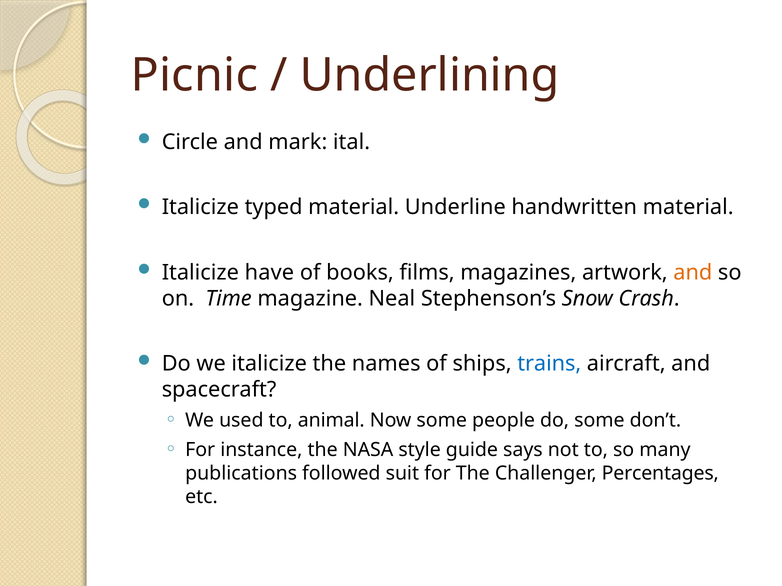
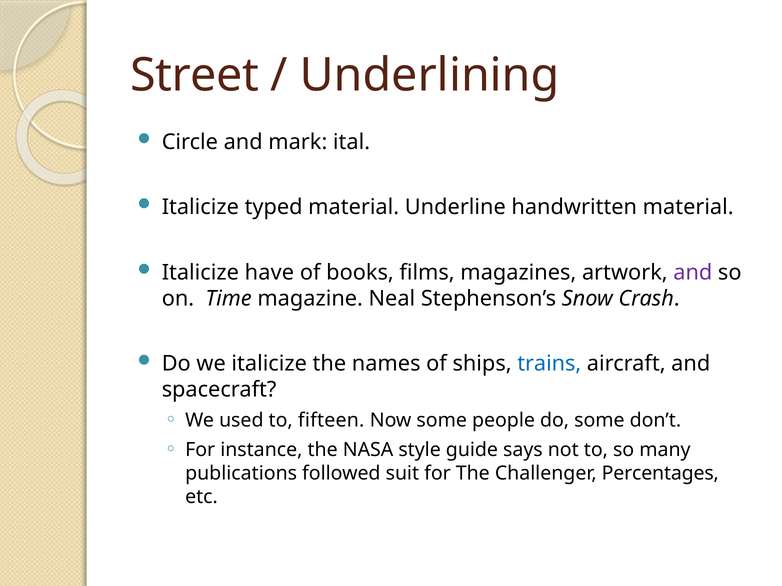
Picnic: Picnic -> Street
and at (693, 273) colour: orange -> purple
animal: animal -> fifteen
